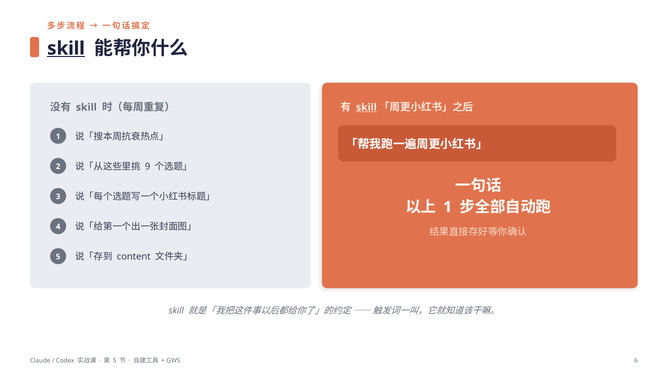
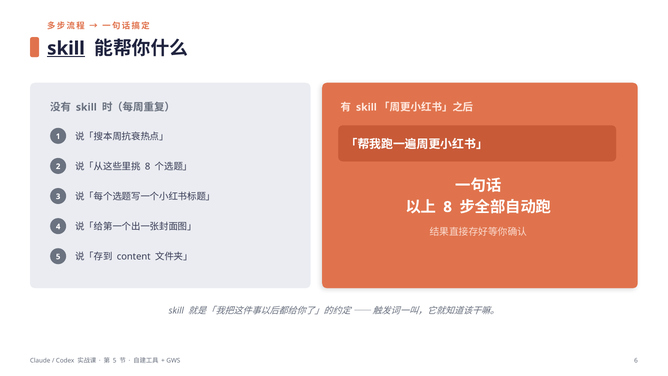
skill at (366, 107) underline: present -> none
9 at (148, 166): 9 -> 8
1 at (448, 207): 1 -> 8
